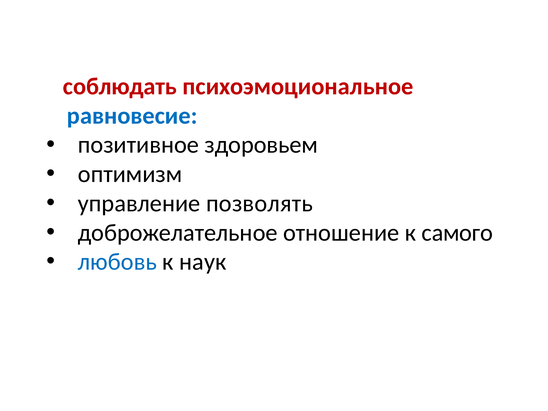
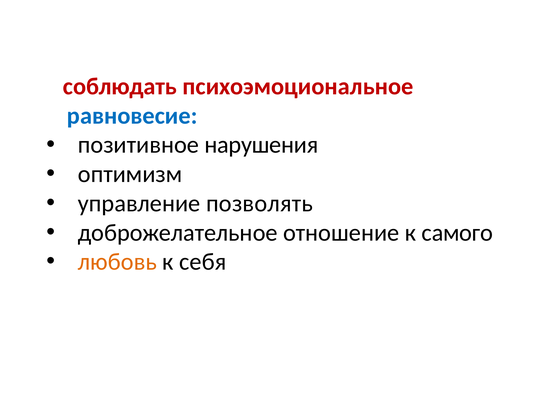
здоровьем: здоровьем -> нарушения
любовь colour: blue -> orange
наук: наук -> себя
